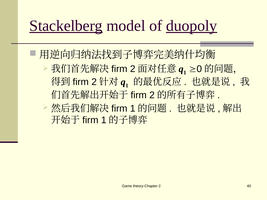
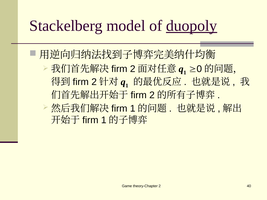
Stackelberg underline: present -> none
